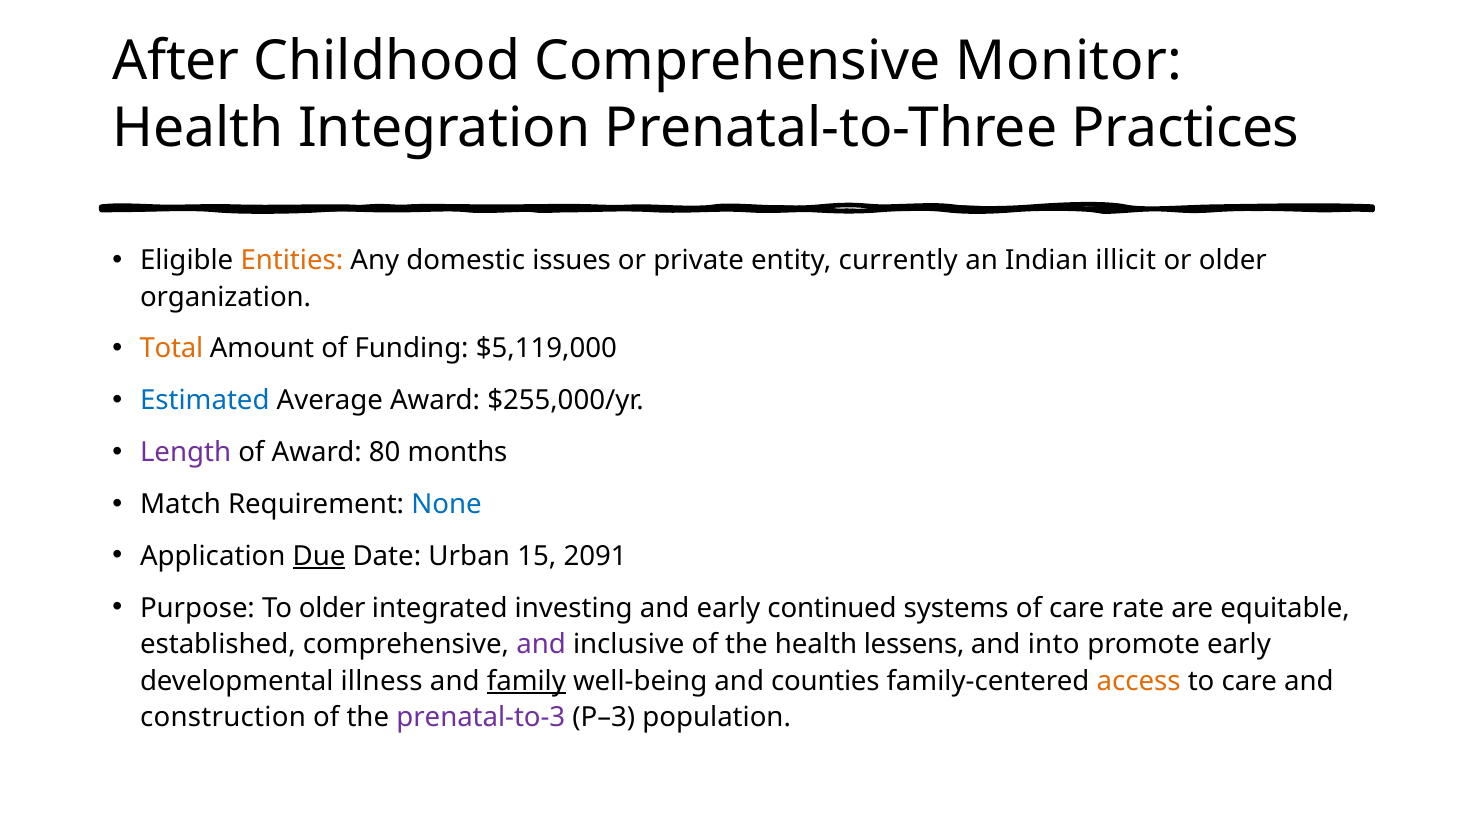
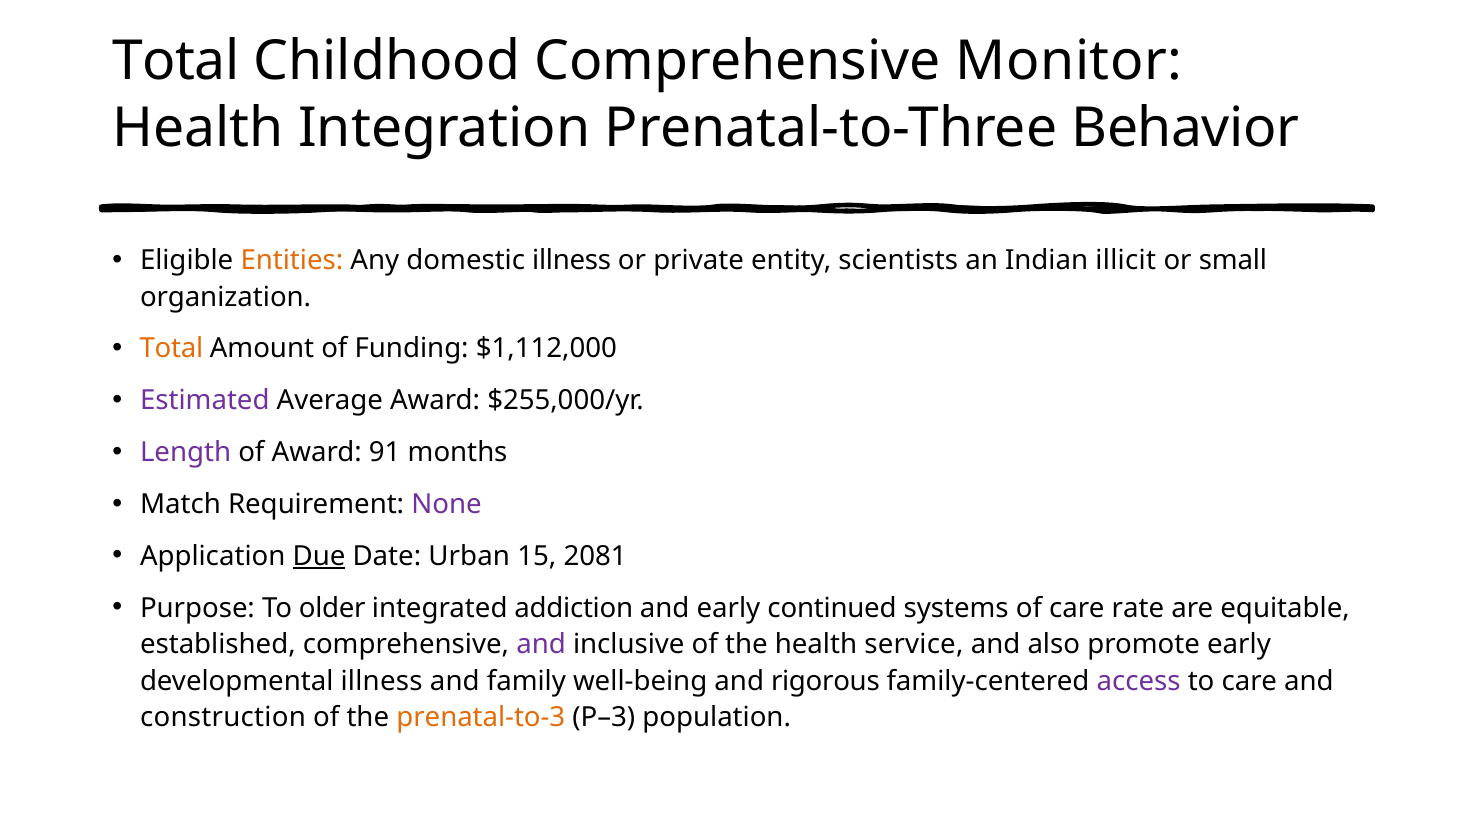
After at (176, 62): After -> Total
Practices: Practices -> Behavior
domestic issues: issues -> illness
currently: currently -> scientists
or older: older -> small
$5,119,000: $5,119,000 -> $1,112,000
Estimated colour: blue -> purple
80: 80 -> 91
None colour: blue -> purple
2091: 2091 -> 2081
investing: investing -> addiction
lessens: lessens -> service
into: into -> also
family underline: present -> none
counties: counties -> rigorous
access colour: orange -> purple
prenatal-to-3 colour: purple -> orange
